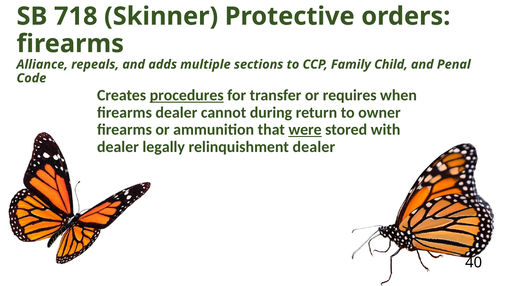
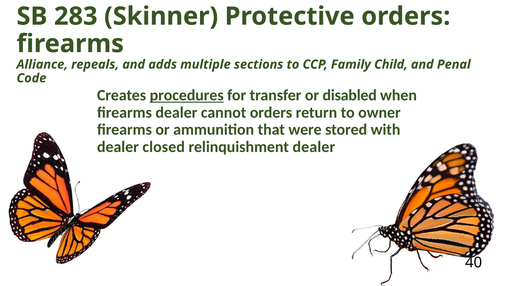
718: 718 -> 283
requires: requires -> disabled
cannot during: during -> orders
were underline: present -> none
legally: legally -> closed
